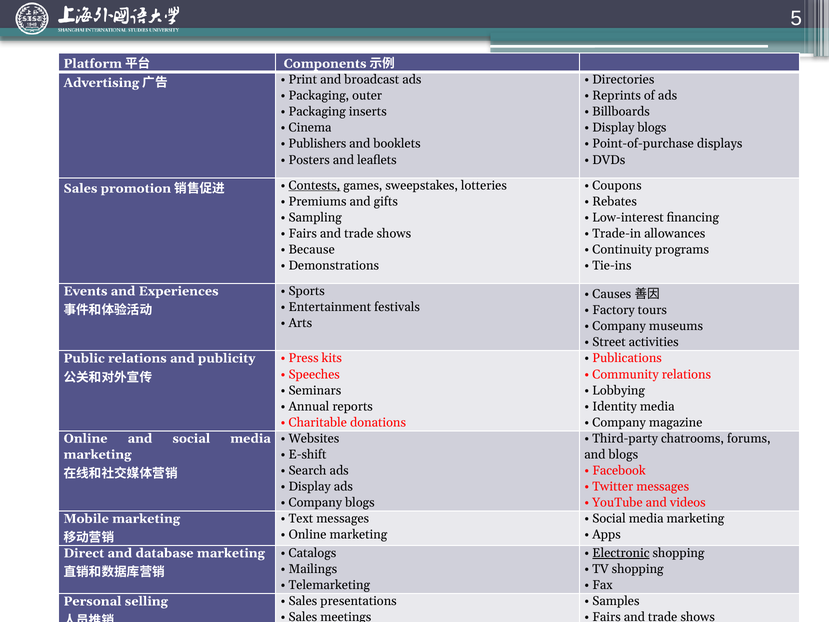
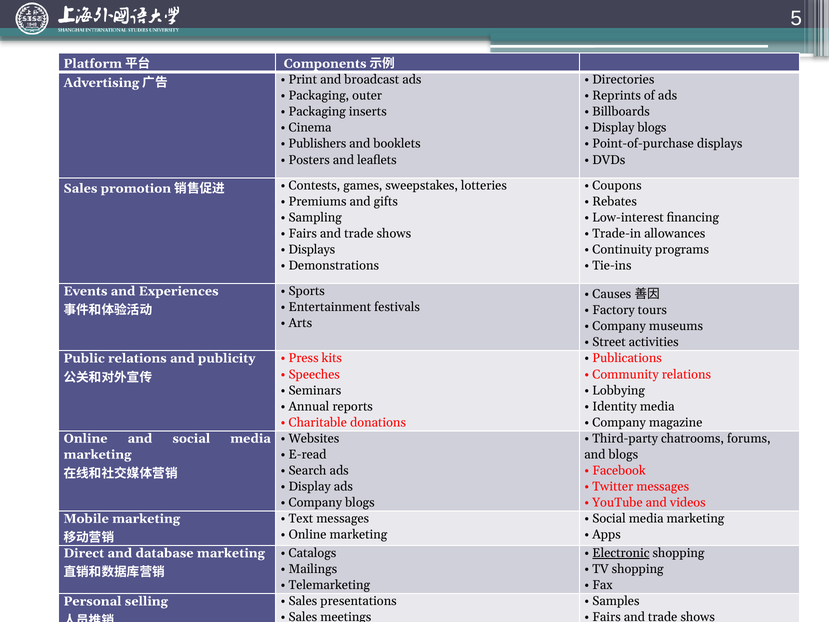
Contests underline: present -> none
Because at (312, 249): Because -> Displays
E-shift: E-shift -> E-read
